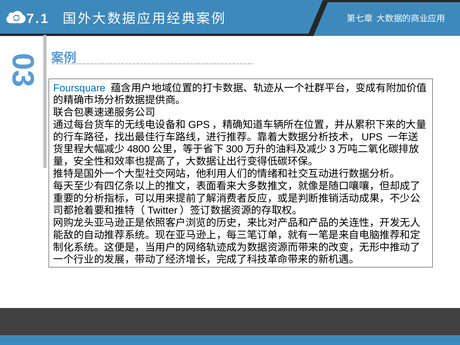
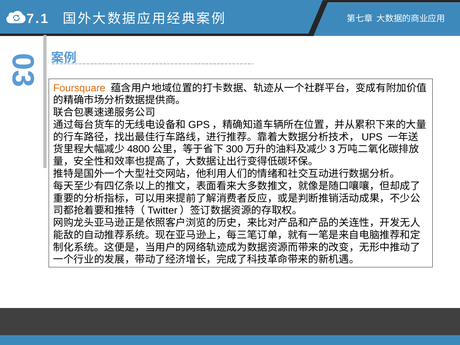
Foursquare colour: blue -> orange
